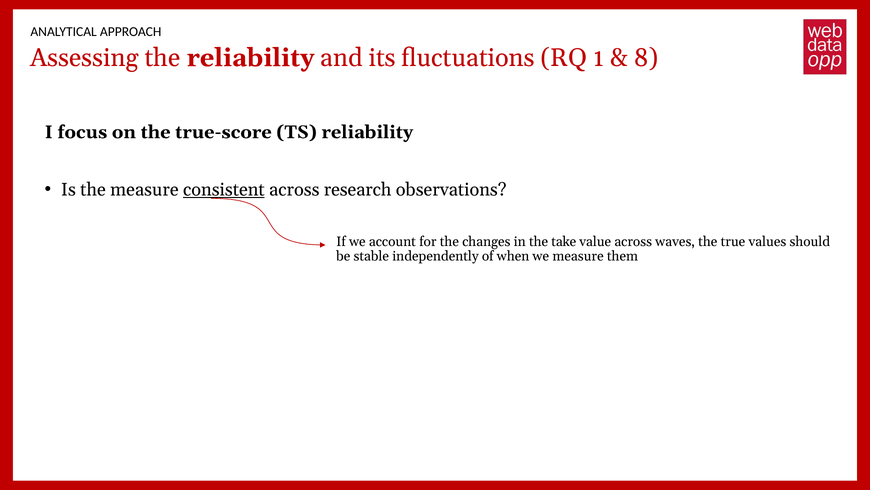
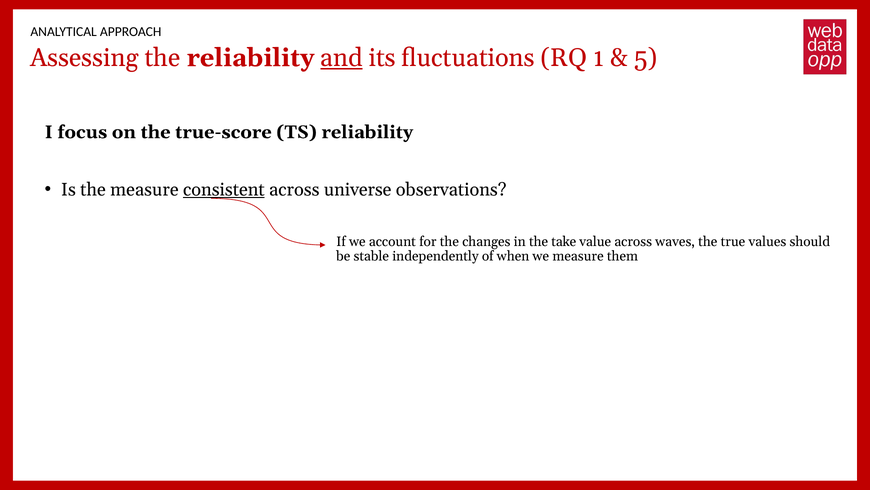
and underline: none -> present
8: 8 -> 5
research: research -> universe
